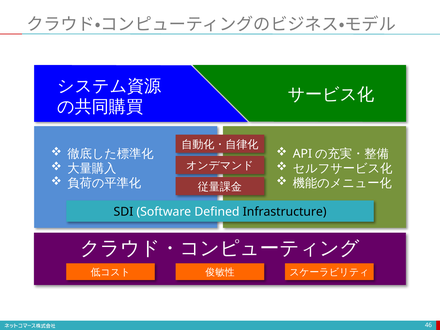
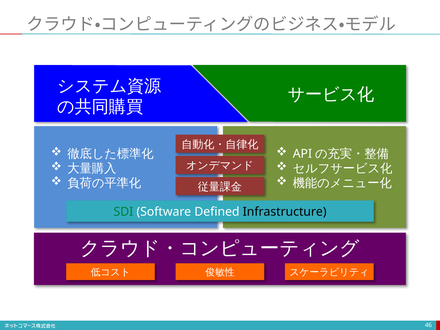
SDI colour: black -> green
